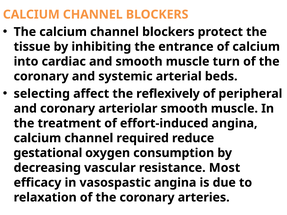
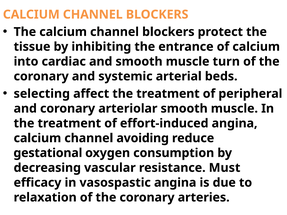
affect the reflexively: reflexively -> treatment
required: required -> avoiding
Most: Most -> Must
